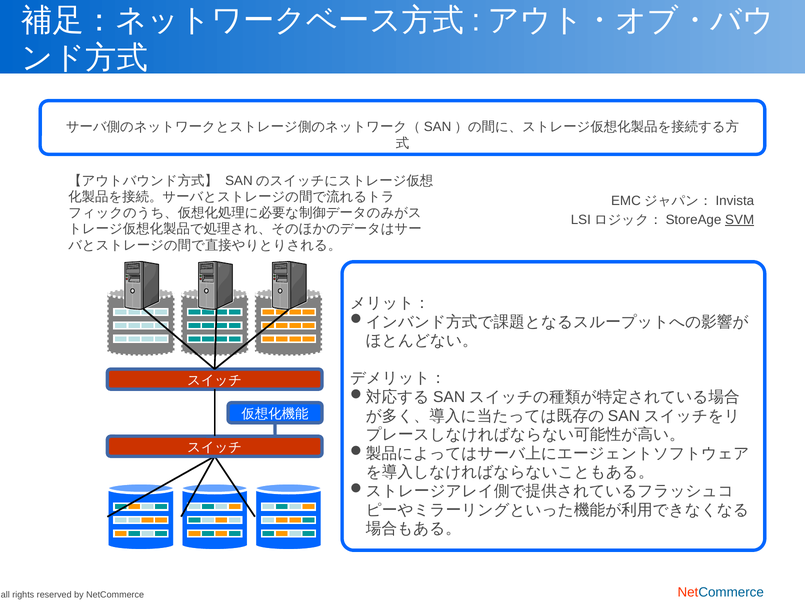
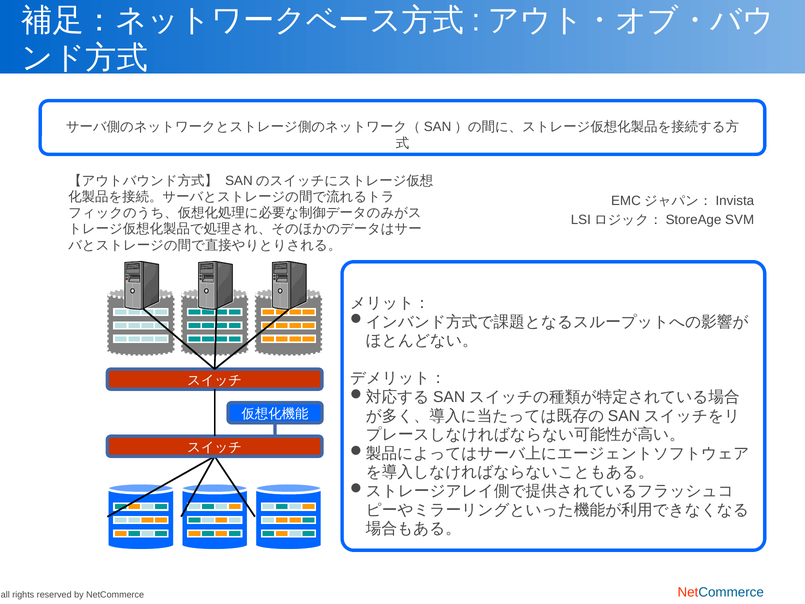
SVM underline: present -> none
